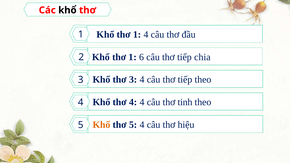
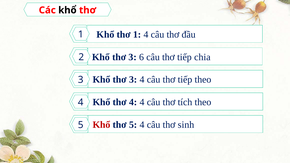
1 at (133, 57): 1 -> 3
tinh: tinh -> tích
Khổ at (101, 125) colour: orange -> red
hiệu: hiệu -> sinh
